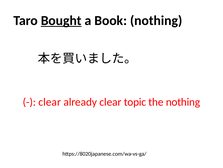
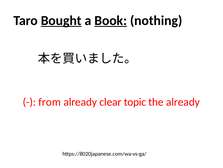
Book underline: none -> present
clear at (50, 102): clear -> from
the nothing: nothing -> already
